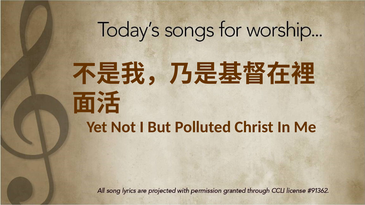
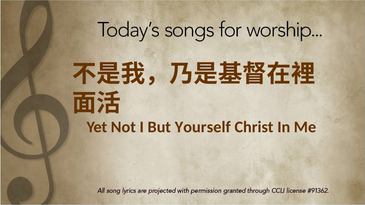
Polluted: Polluted -> Yourself
